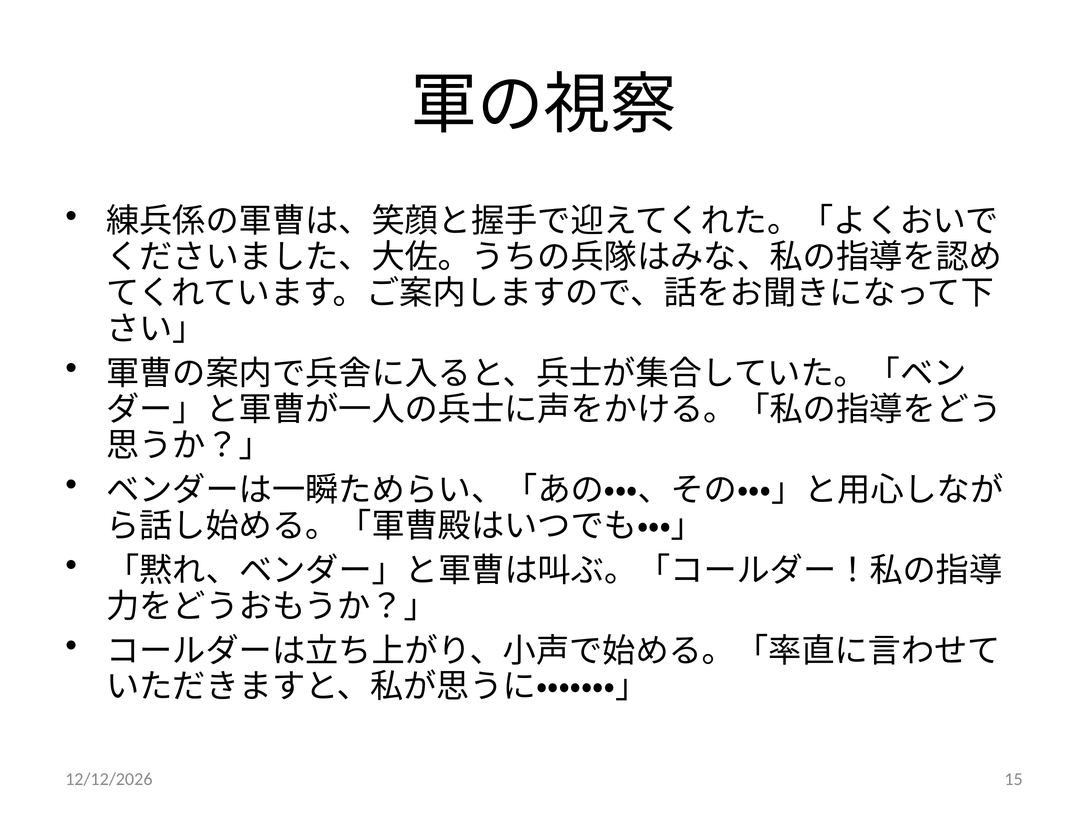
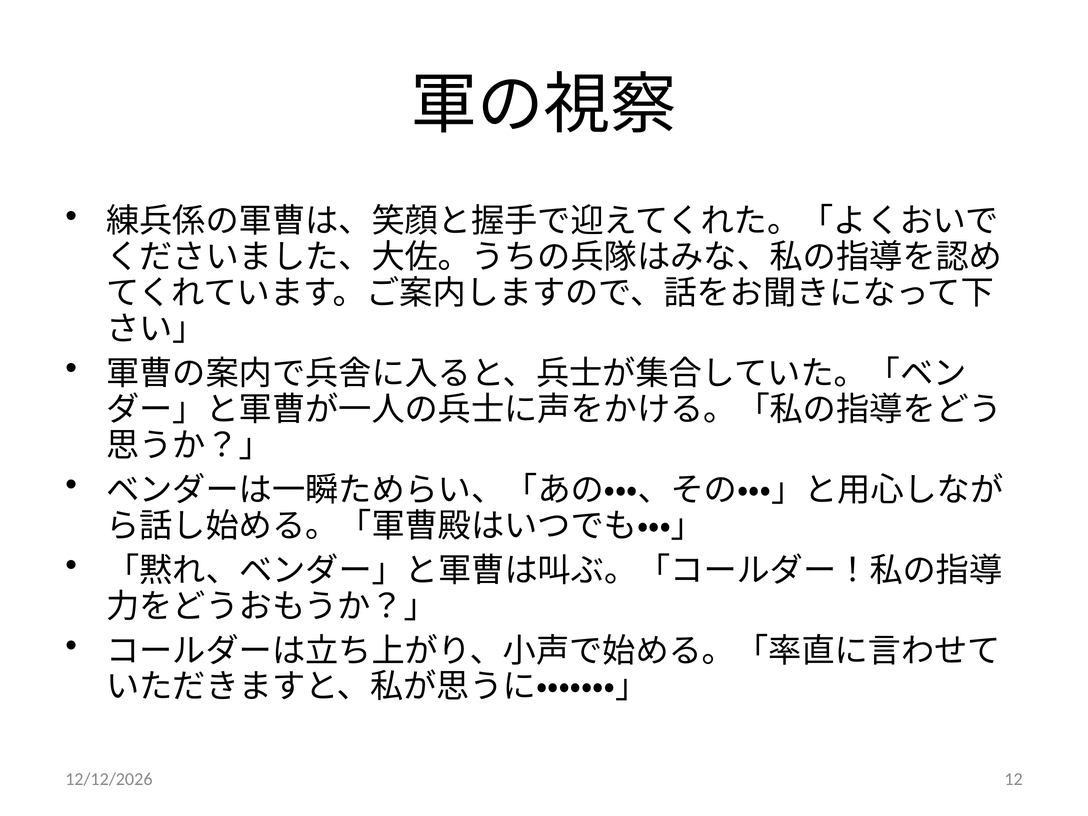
15: 15 -> 12
